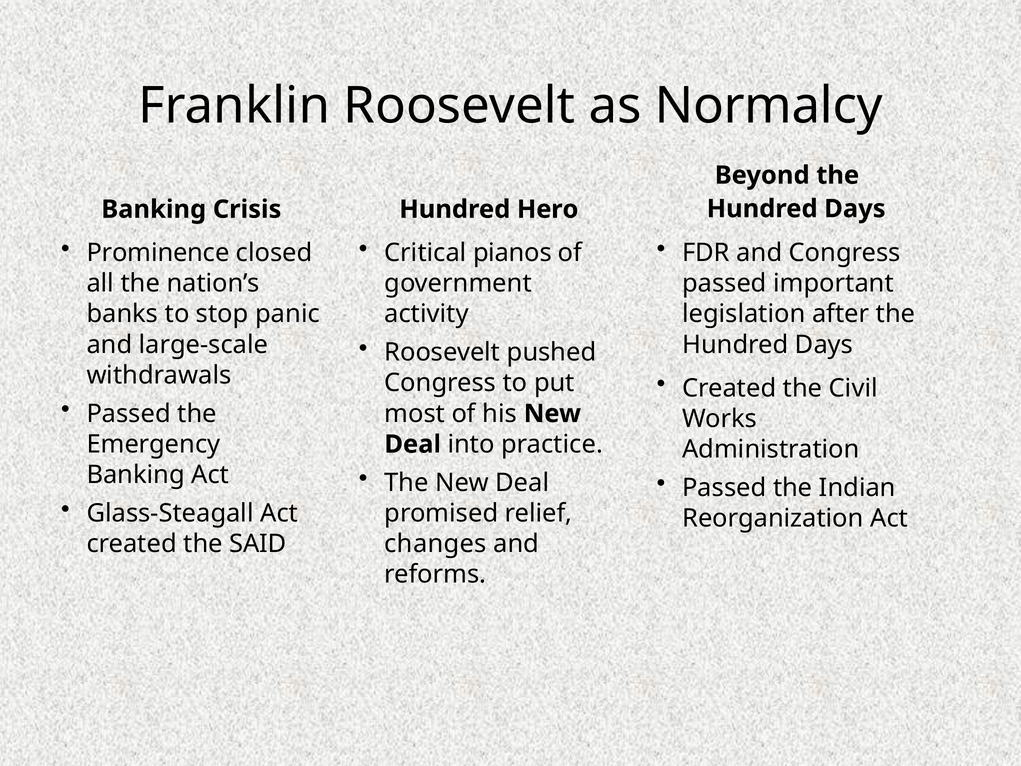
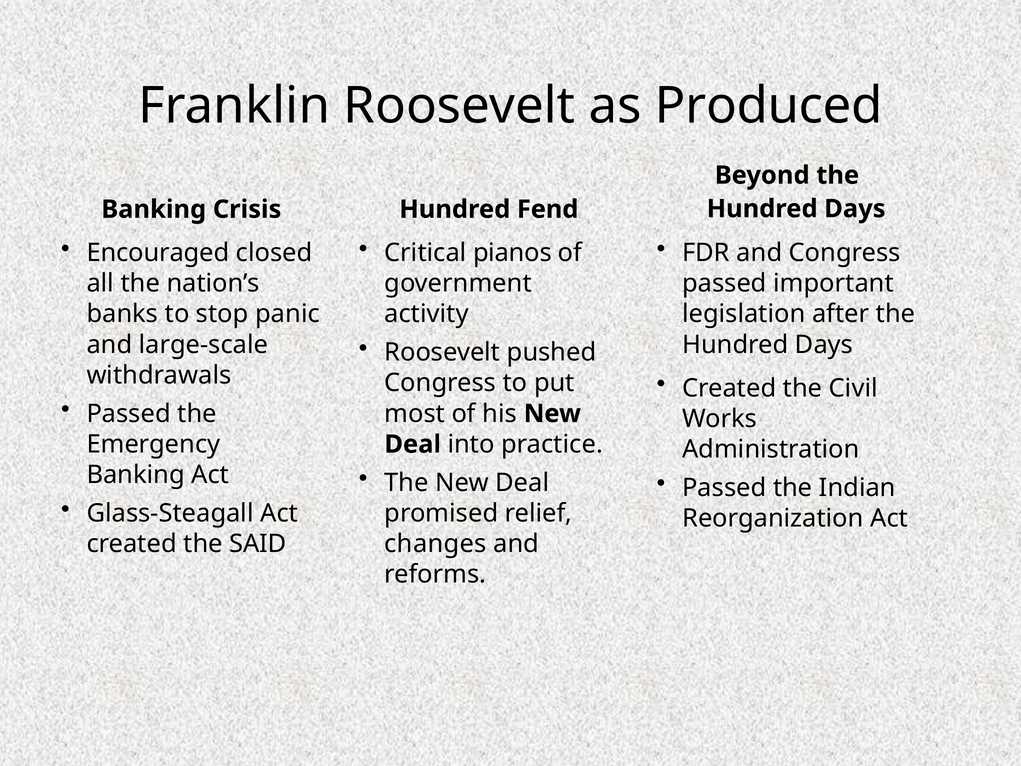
Normalcy: Normalcy -> Produced
Hero: Hero -> Fend
Prominence: Prominence -> Encouraged
